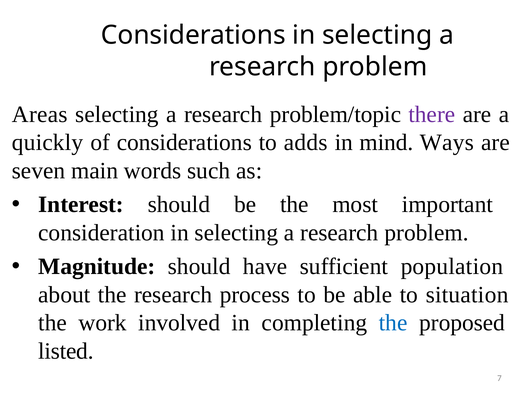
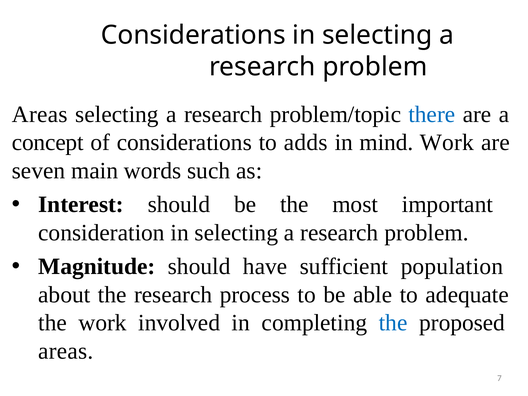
there colour: purple -> blue
quickly: quickly -> concept
mind Ways: Ways -> Work
situation: situation -> adequate
listed at (66, 351): listed -> areas
